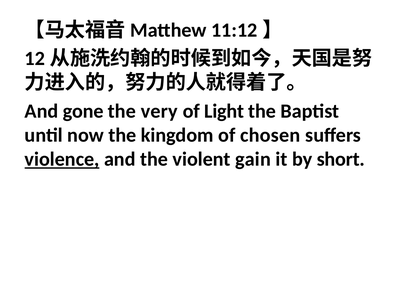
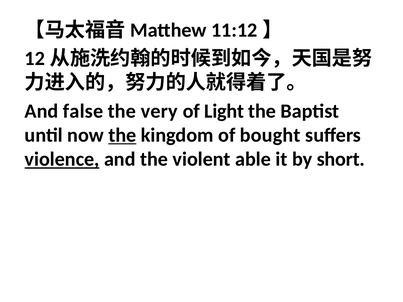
gone: gone -> false
the at (122, 135) underline: none -> present
chosen: chosen -> bought
gain: gain -> able
